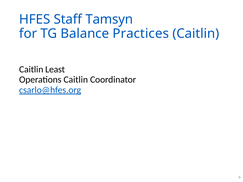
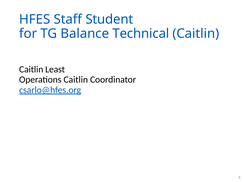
Tamsyn: Tamsyn -> Student
Practices: Practices -> Technical
